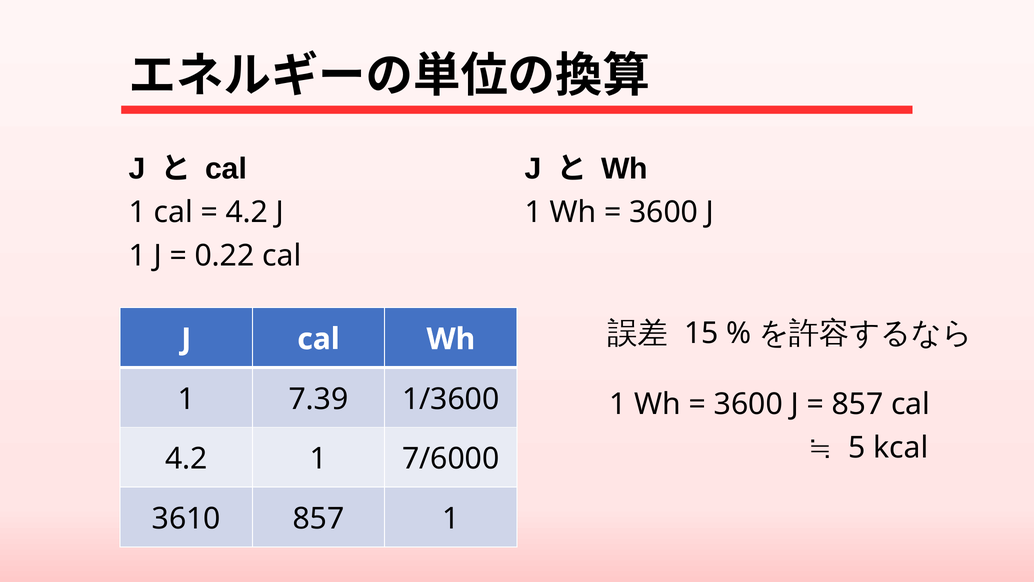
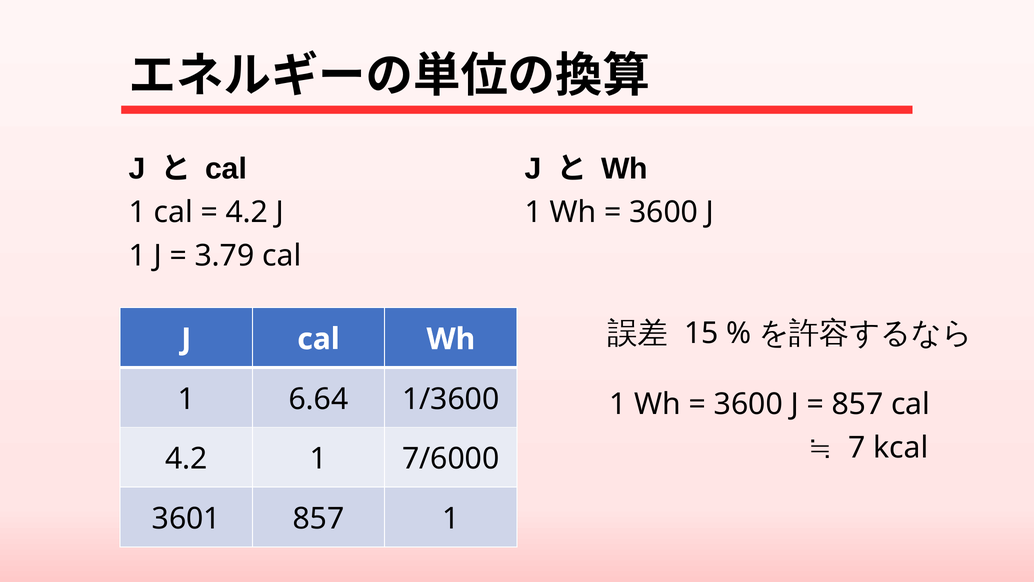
0.22: 0.22 -> 3.79
7.39: 7.39 -> 6.64
5: 5 -> 7
3610: 3610 -> 3601
